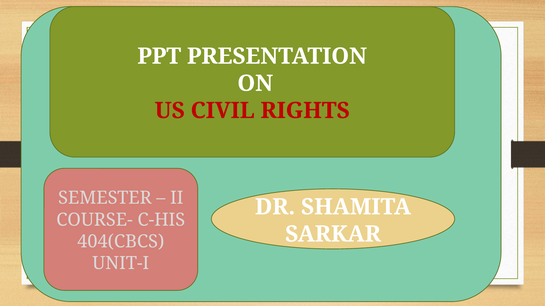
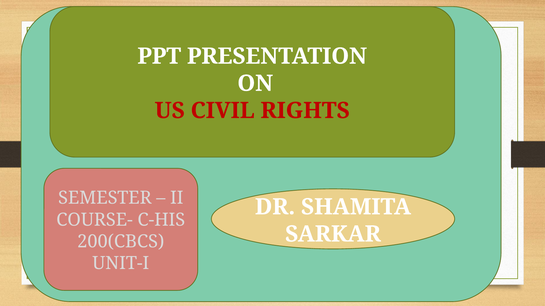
404(CBCS: 404(CBCS -> 200(CBCS
